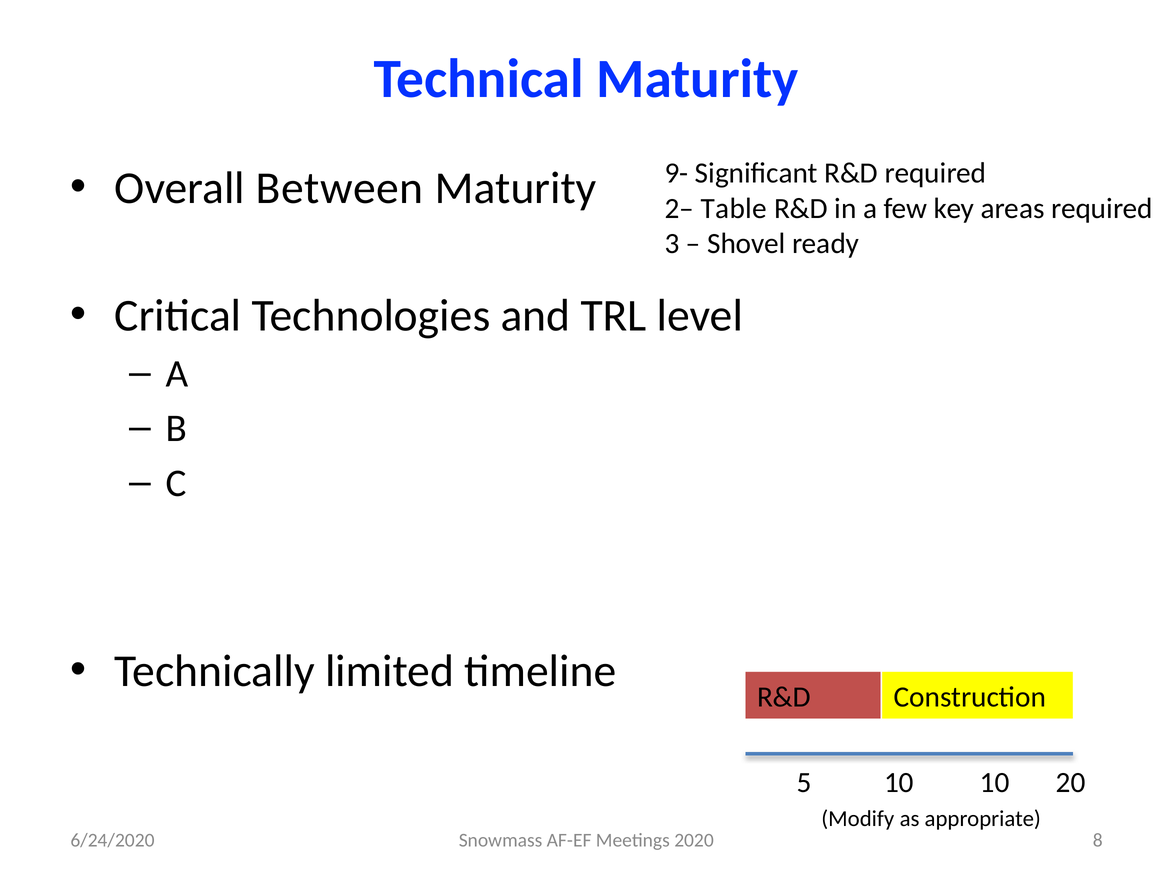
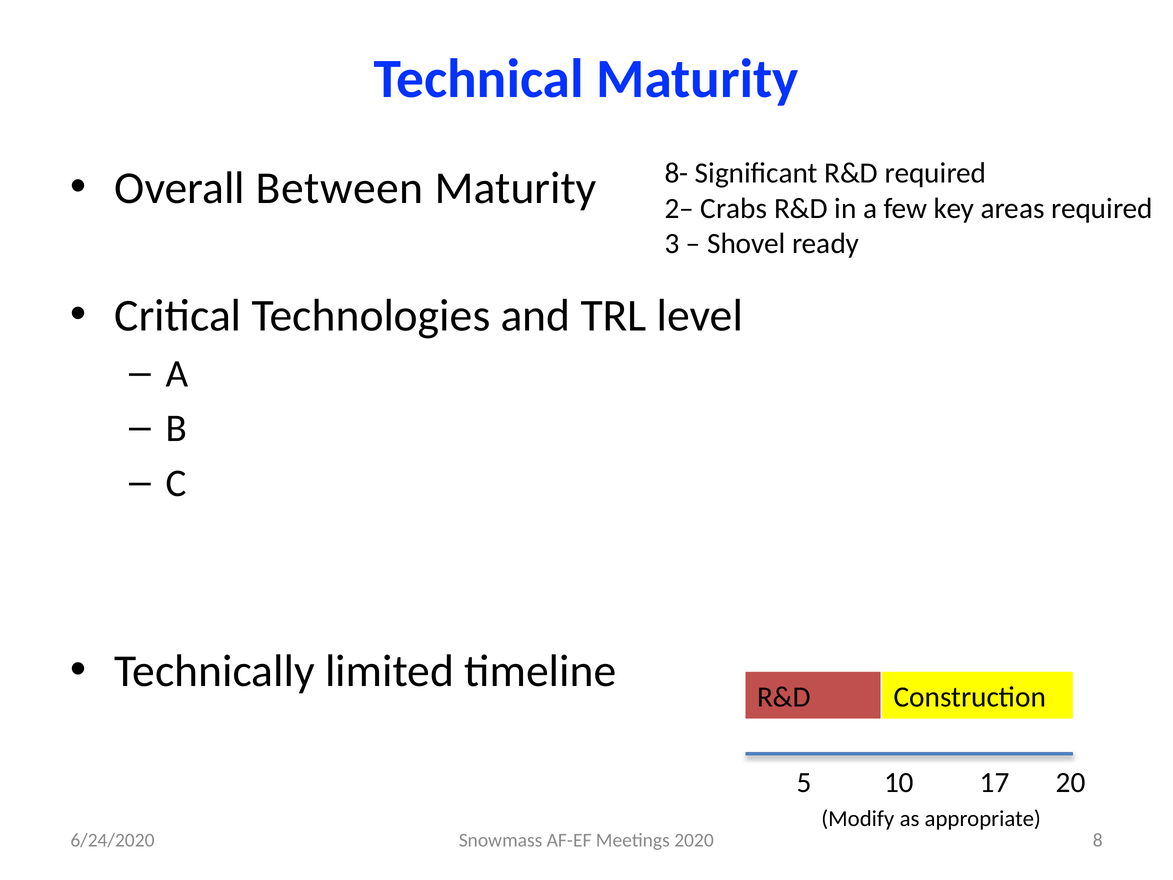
9-: 9- -> 8-
Table: Table -> Crabs
10 10: 10 -> 17
